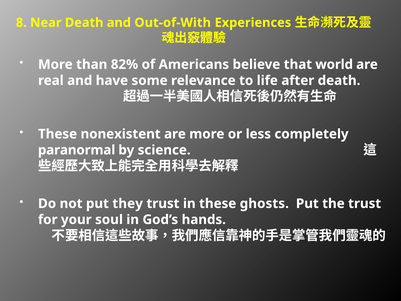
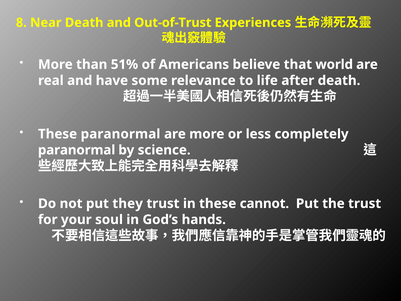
Out-of-With: Out-of-With -> Out-of-Trust
82%: 82% -> 51%
These nonexistent: nonexistent -> paranormal
ghosts: ghosts -> cannot
